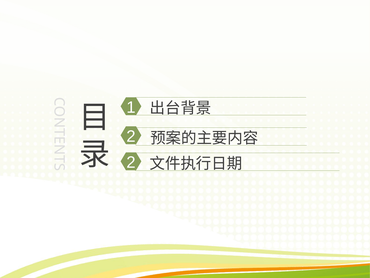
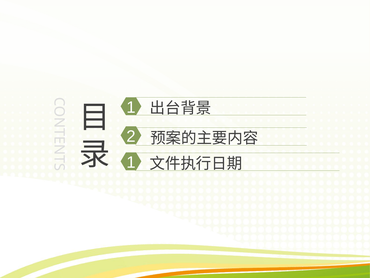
2 at (131, 162): 2 -> 1
